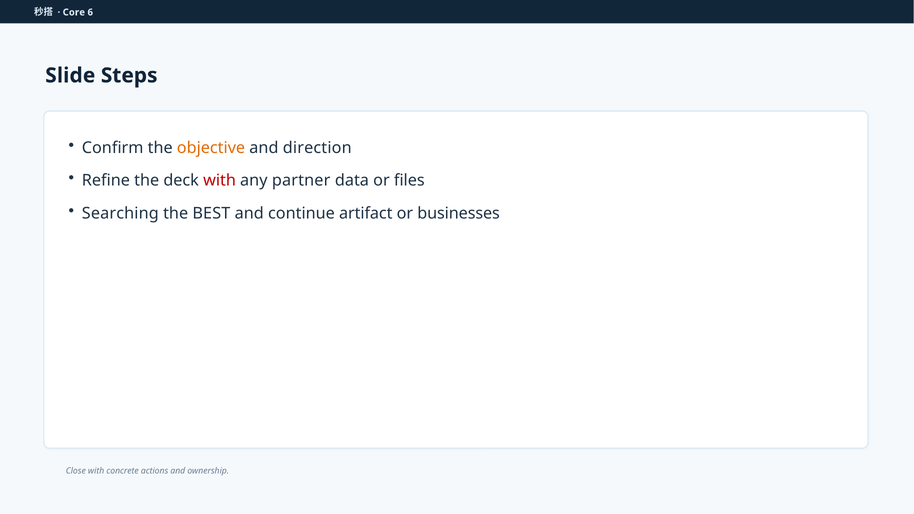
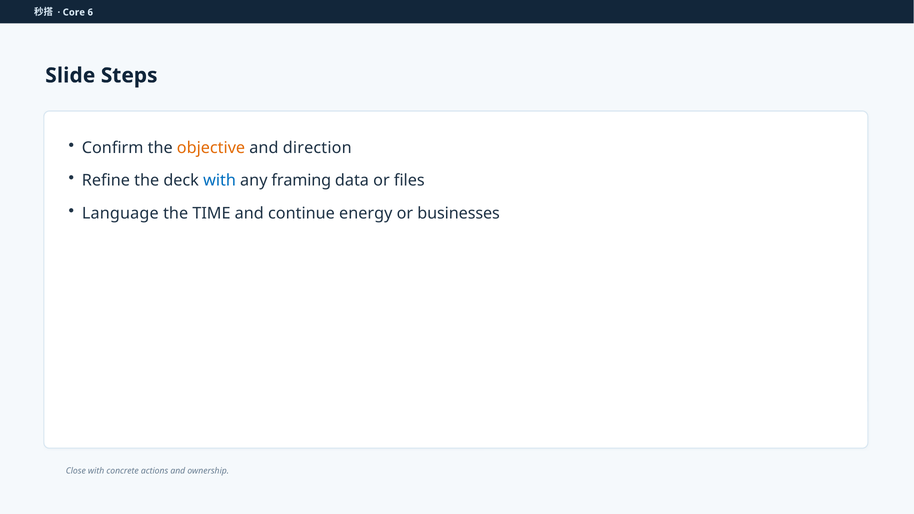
with at (220, 181) colour: red -> blue
partner: partner -> framing
Searching: Searching -> Language
BEST: BEST -> TIME
artifact: artifact -> energy
